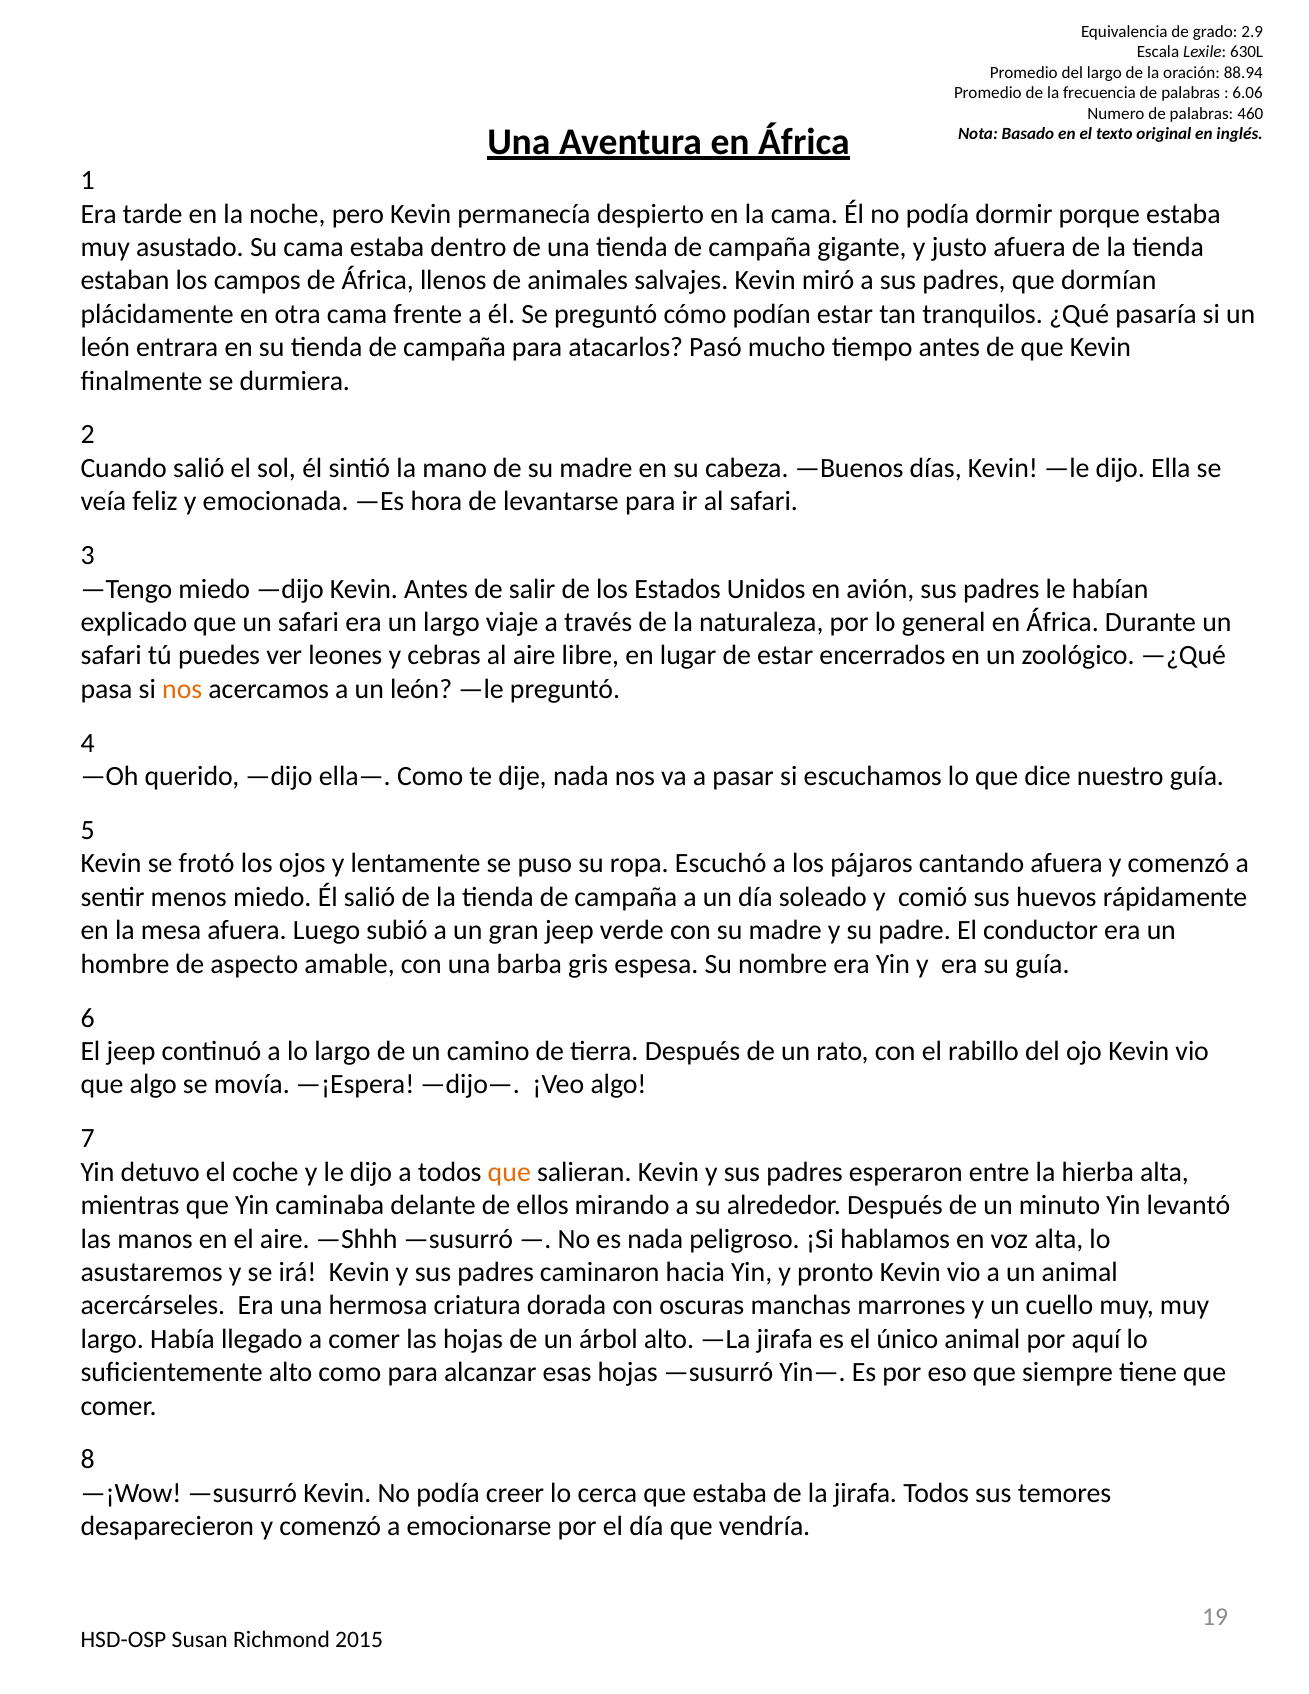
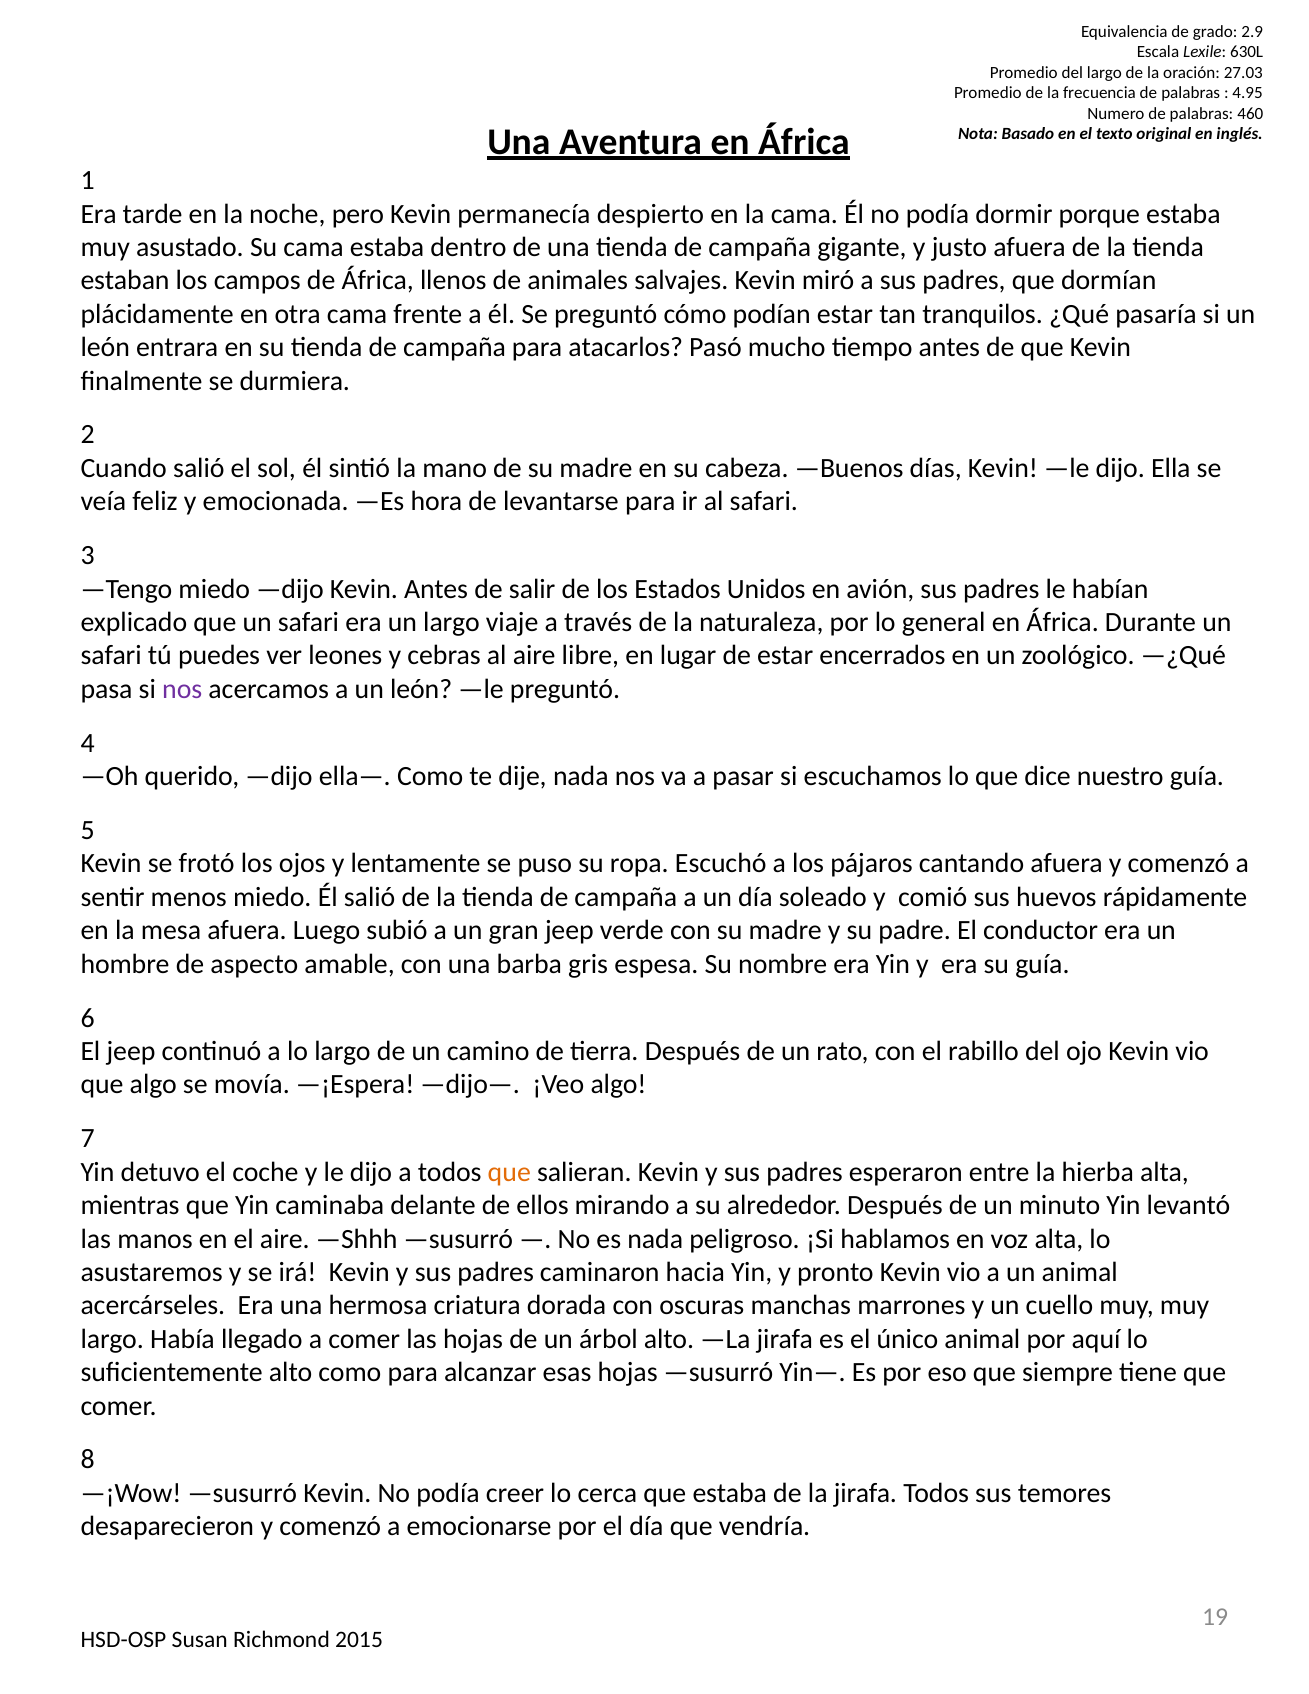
88.94: 88.94 -> 27.03
6.06: 6.06 -> 4.95
nos at (182, 689) colour: orange -> purple
